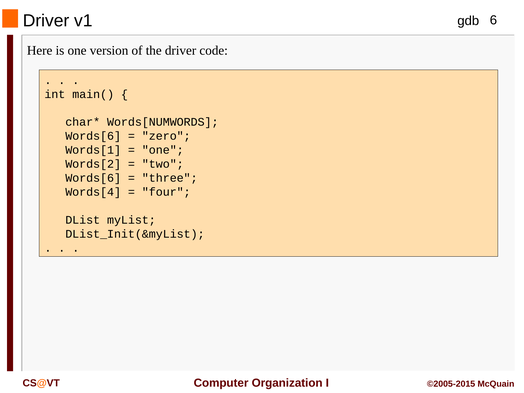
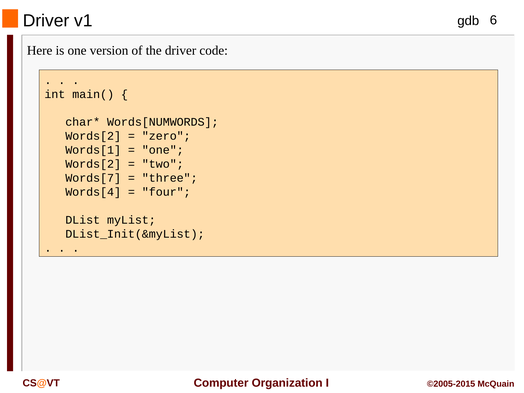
Words[6 at (93, 136): Words[6 -> Words[2
Words[6 at (93, 178): Words[6 -> Words[7
